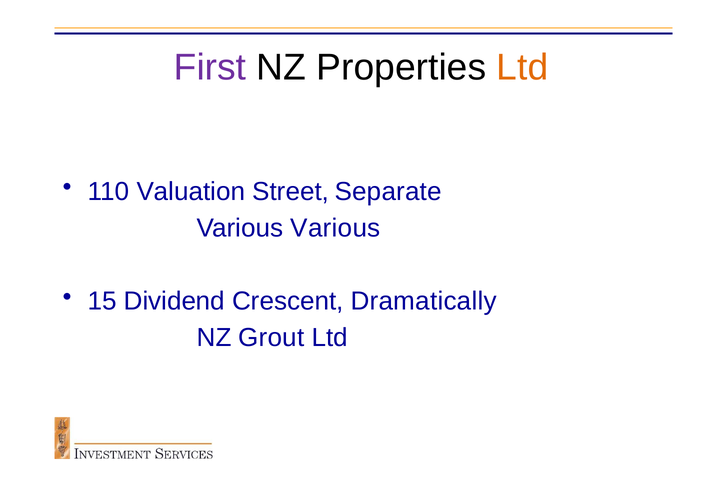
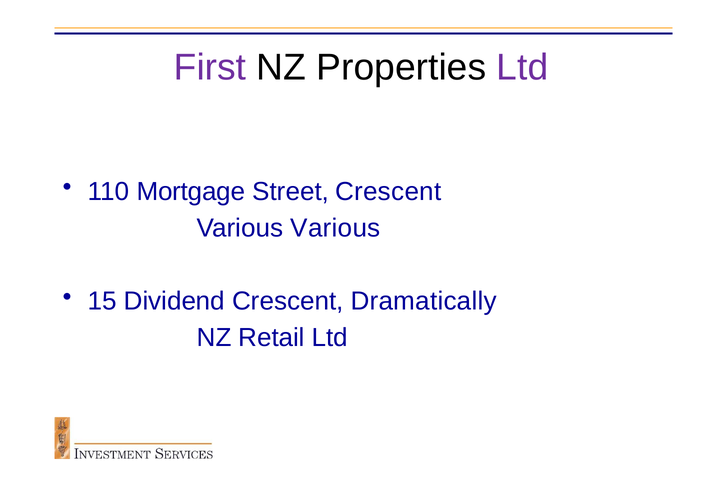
Ltd at (522, 67) colour: orange -> purple
Valuation: Valuation -> Mortgage
Street Separate: Separate -> Crescent
Grout: Grout -> Retail
